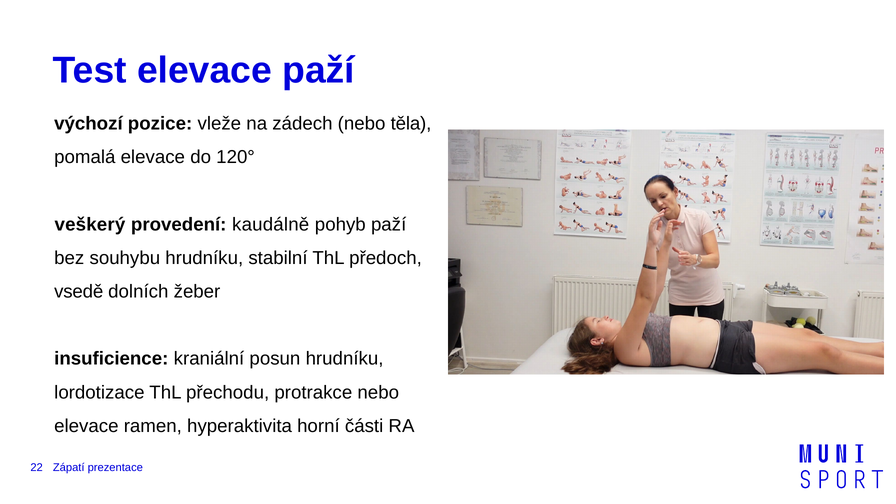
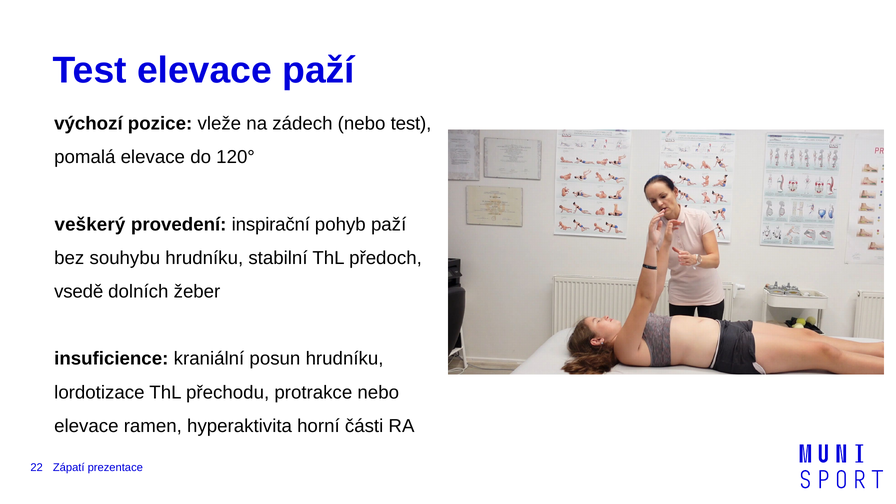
nebo těla: těla -> test
kaudálně: kaudálně -> inspirační
